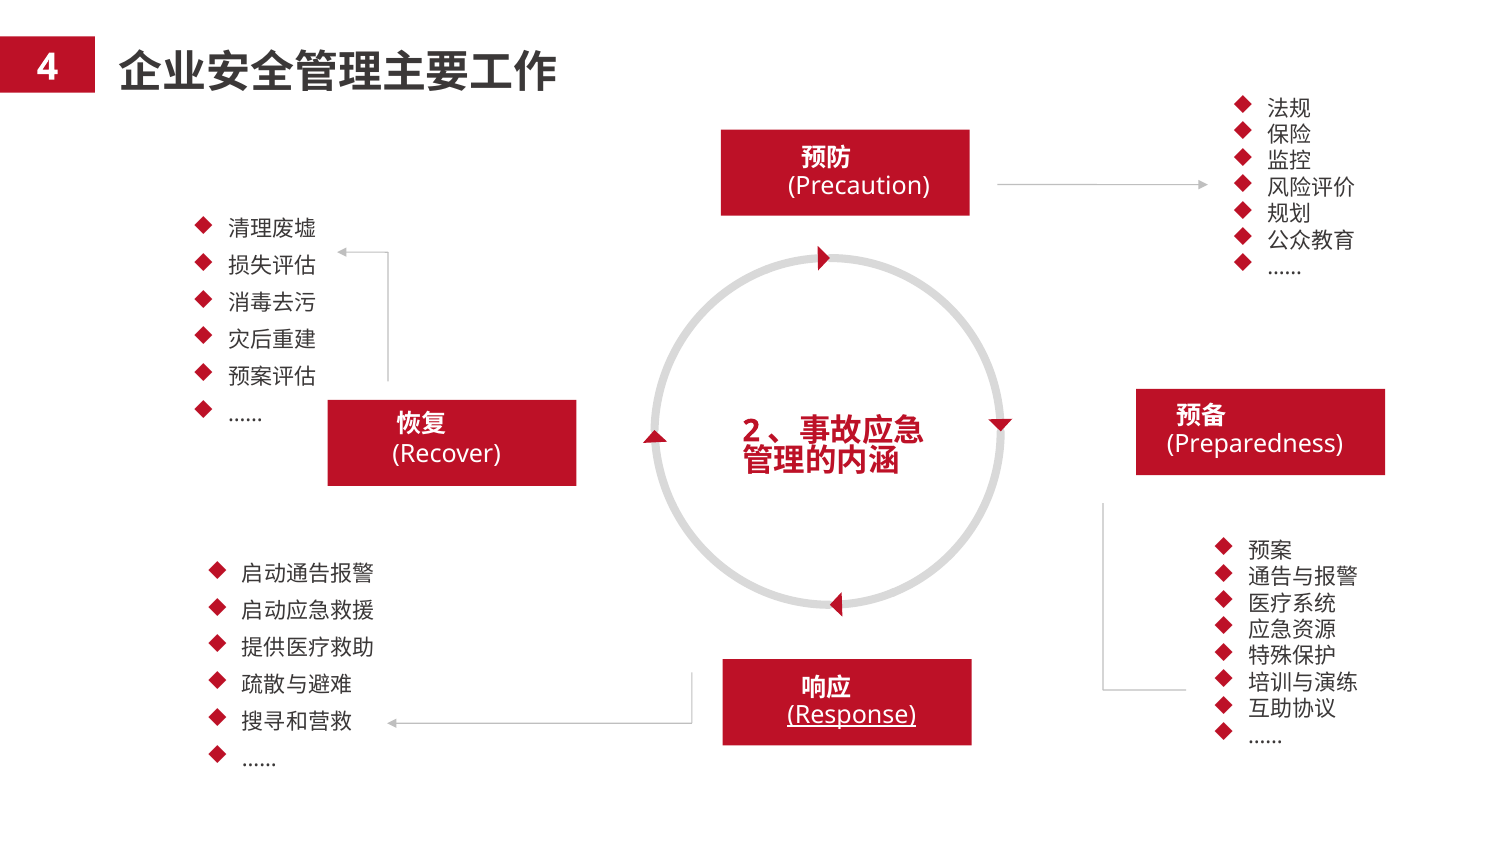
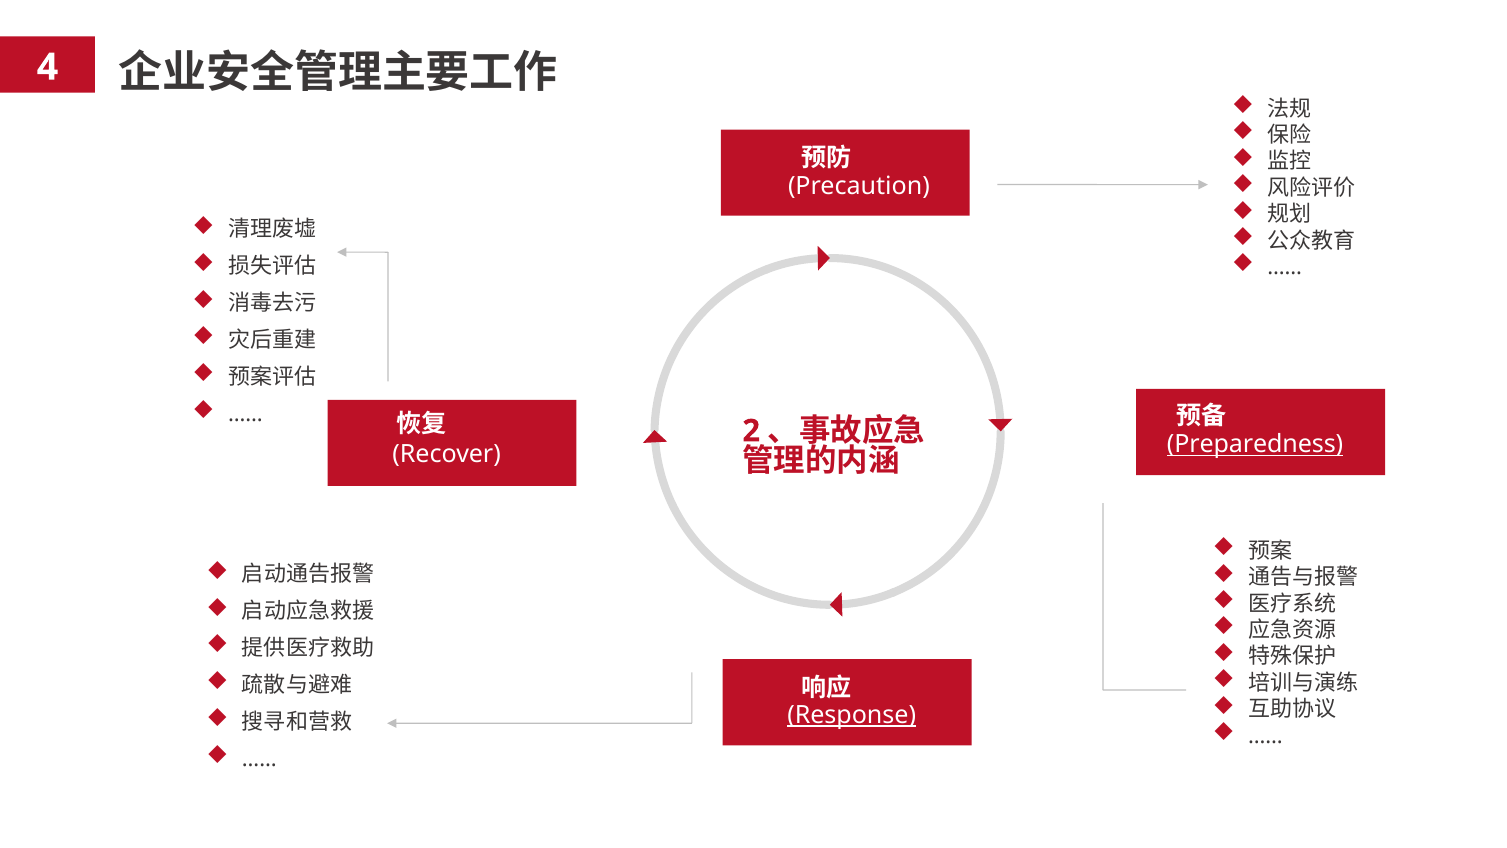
Preparedness underline: none -> present
